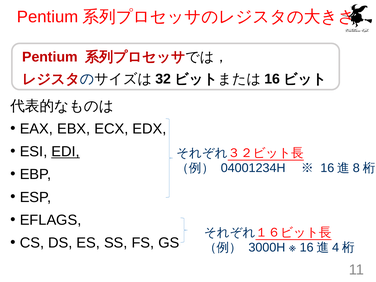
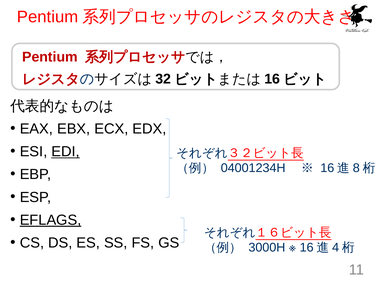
EFLAGS underline: none -> present
